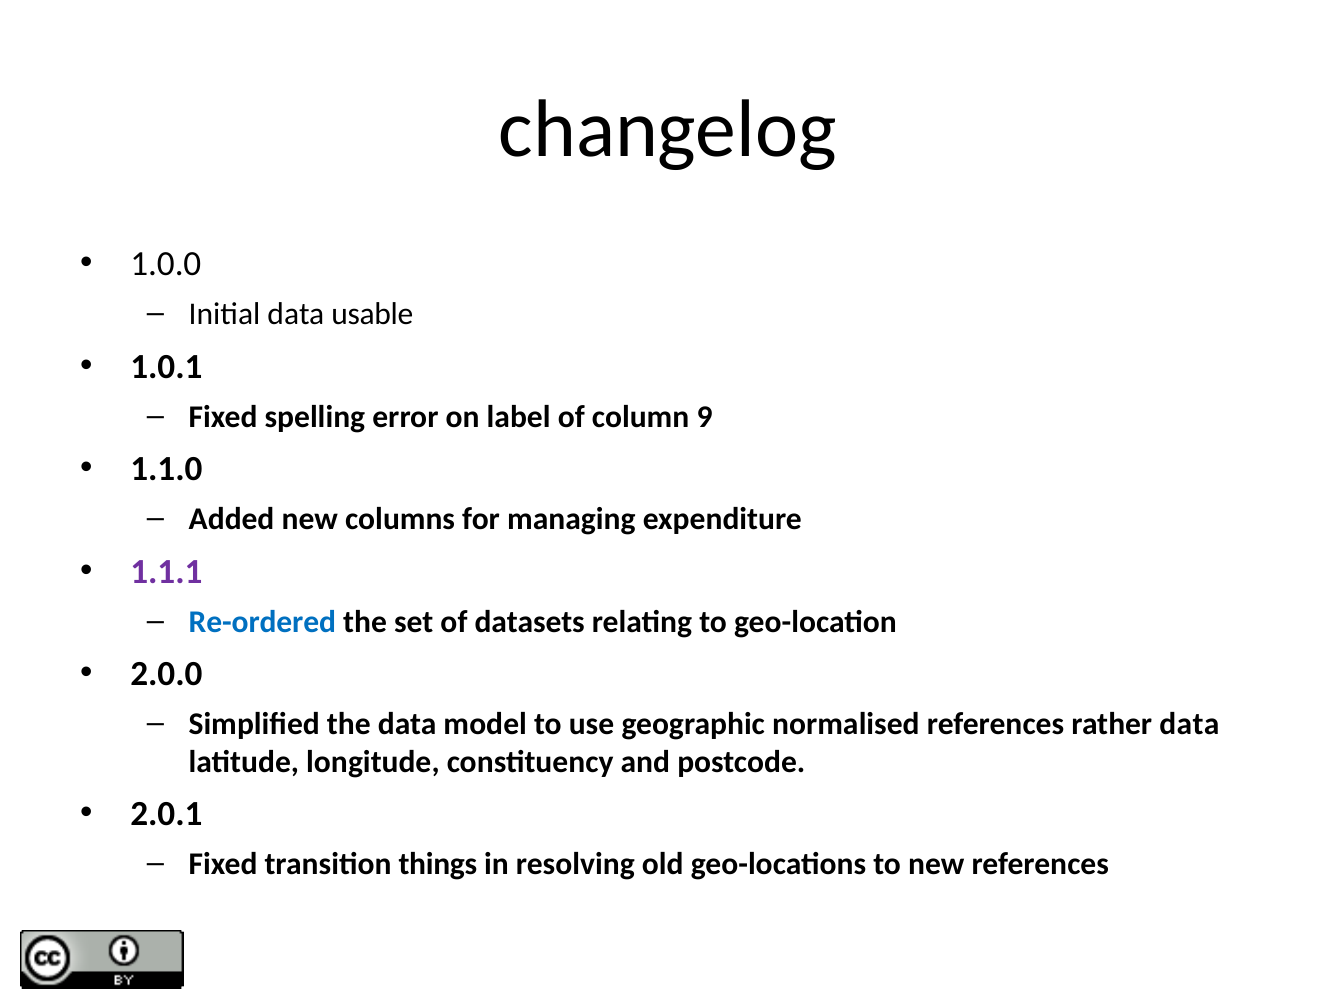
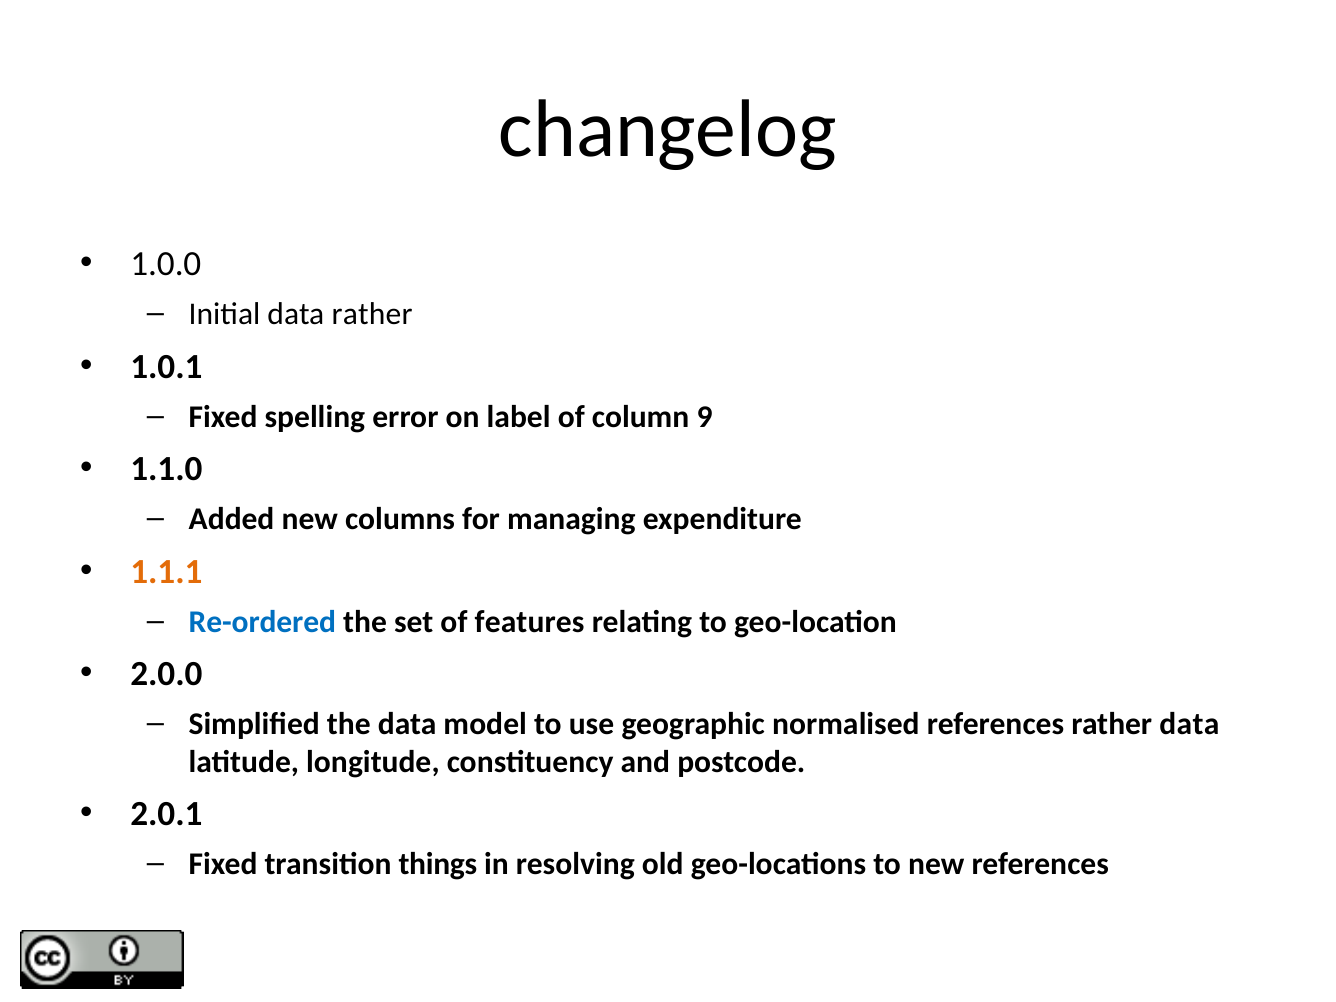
data usable: usable -> rather
1.1.1 colour: purple -> orange
datasets: datasets -> features
